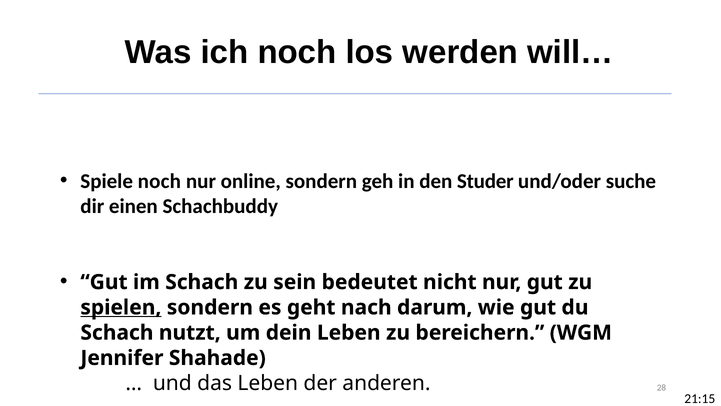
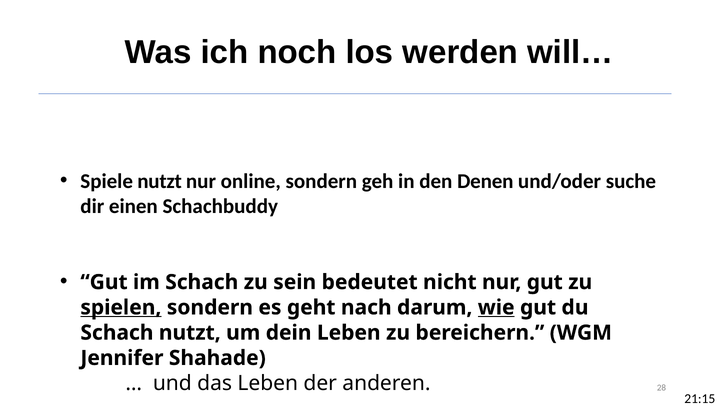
Spiele noch: noch -> nutzt
Studer: Studer -> Denen
wie underline: none -> present
